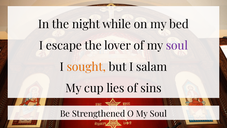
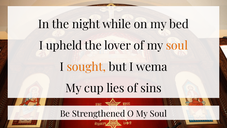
escape: escape -> upheld
soul at (177, 46) colour: purple -> orange
salam: salam -> wema
